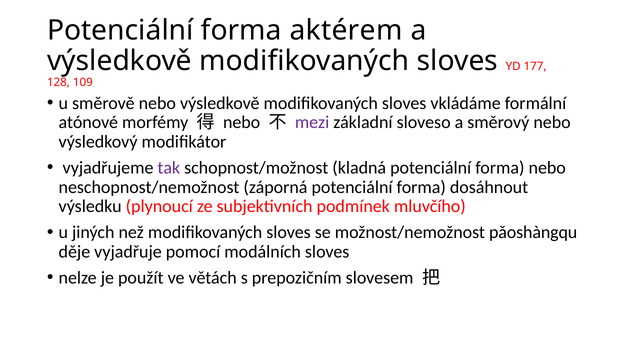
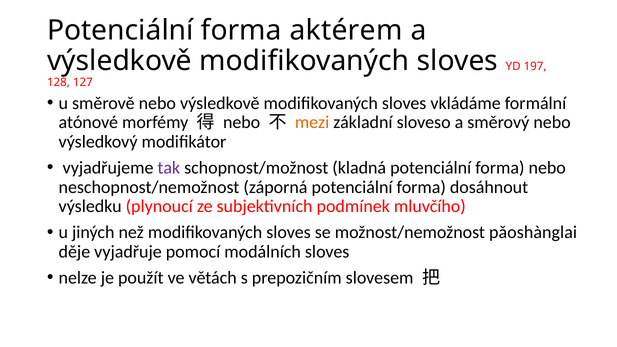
177: 177 -> 197
109: 109 -> 127
mezi colour: purple -> orange
pǎoshàngqu: pǎoshàngqu -> pǎoshànglai
